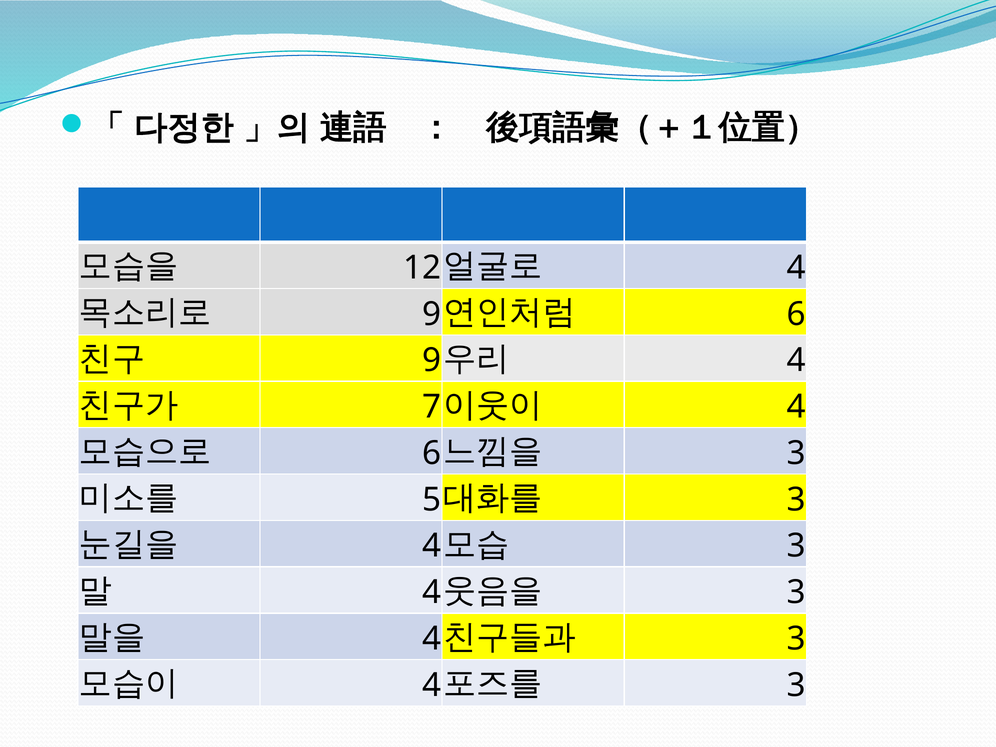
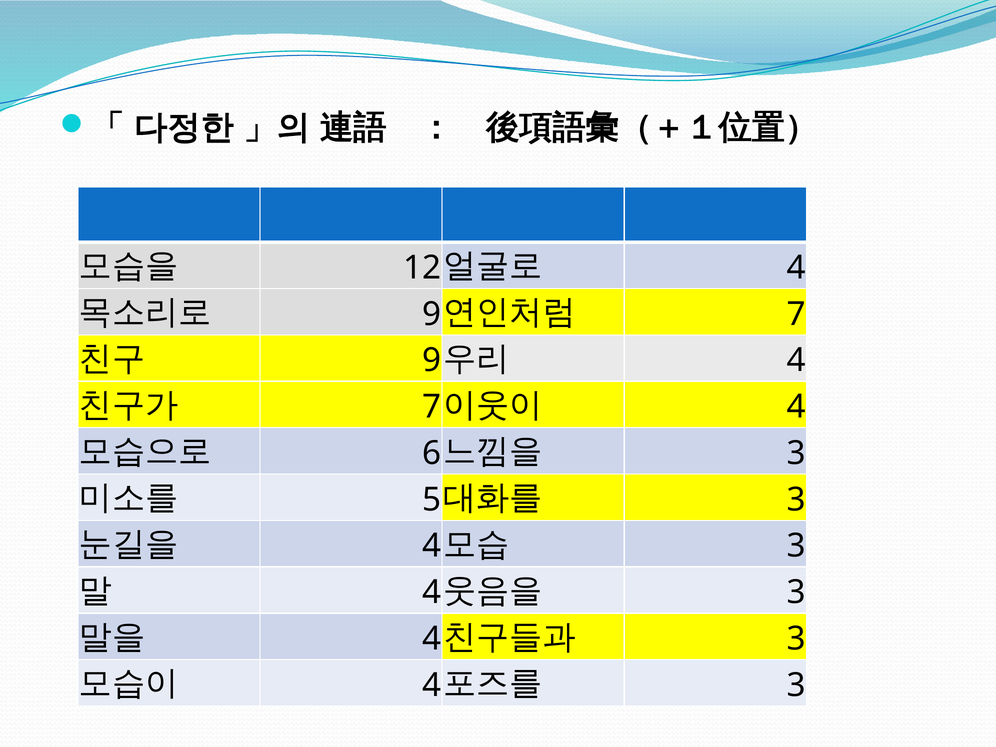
6 at (796, 314): 6 -> 7
